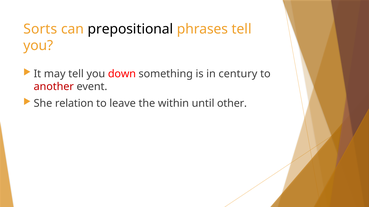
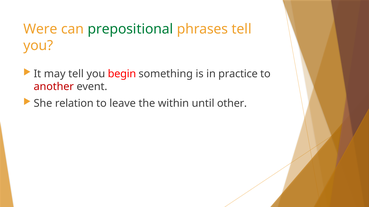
Sorts: Sorts -> Were
prepositional colour: black -> green
down: down -> begin
century: century -> practice
